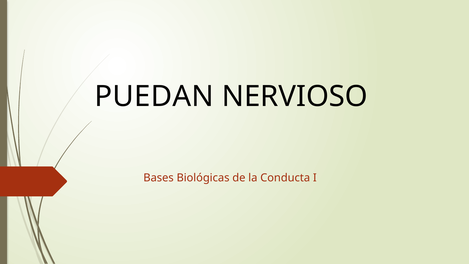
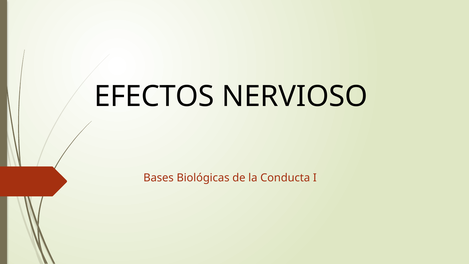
PUEDAN: PUEDAN -> EFECTOS
